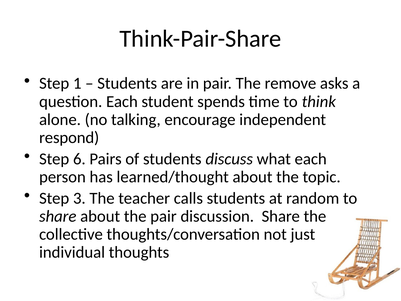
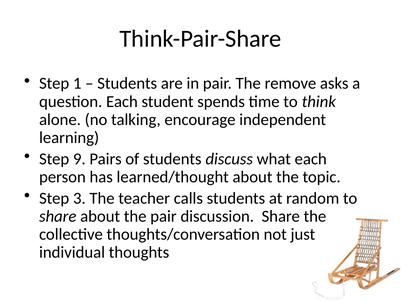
respond: respond -> learning
6: 6 -> 9
